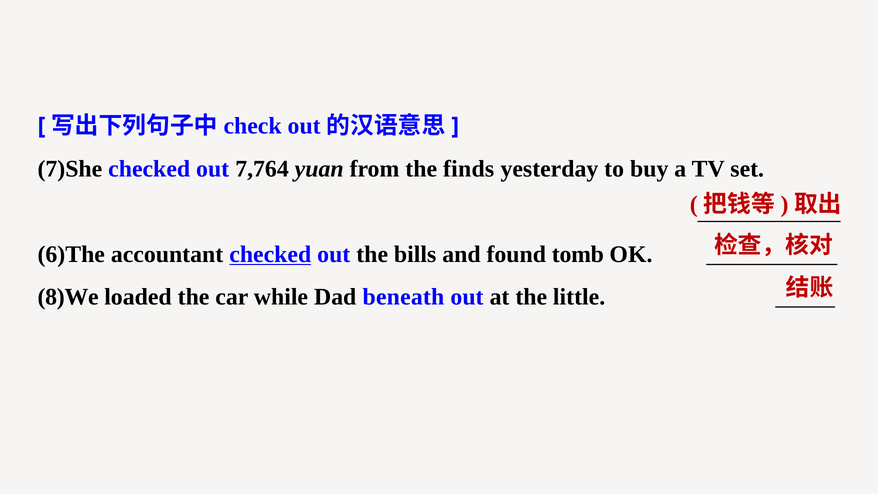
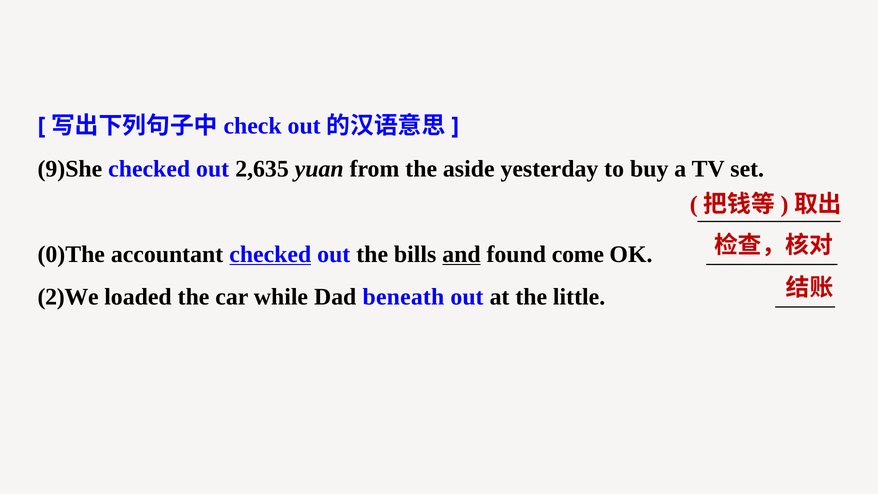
7)She: 7)She -> 9)She
7,764: 7,764 -> 2,635
finds: finds -> aside
6)The: 6)The -> 0)The
and underline: none -> present
tomb: tomb -> come
8)We: 8)We -> 2)We
